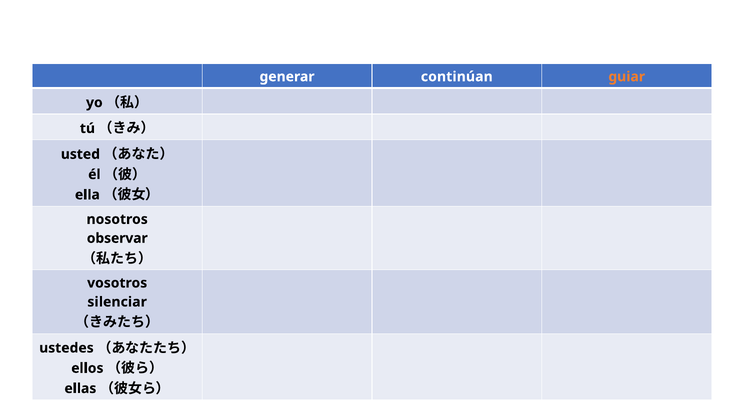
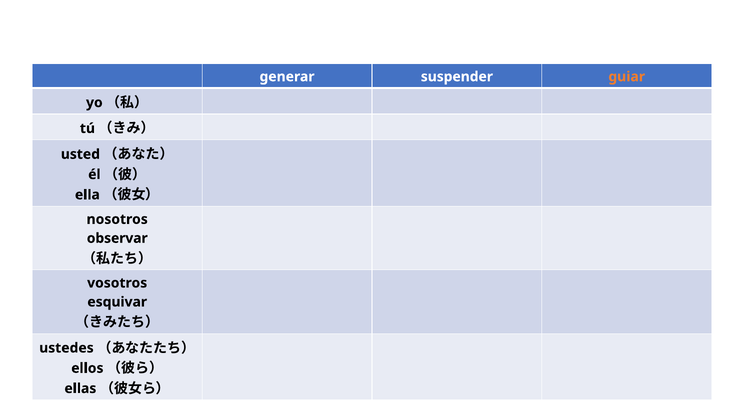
continúan: continúan -> suspender
silenciar: silenciar -> esquivar
